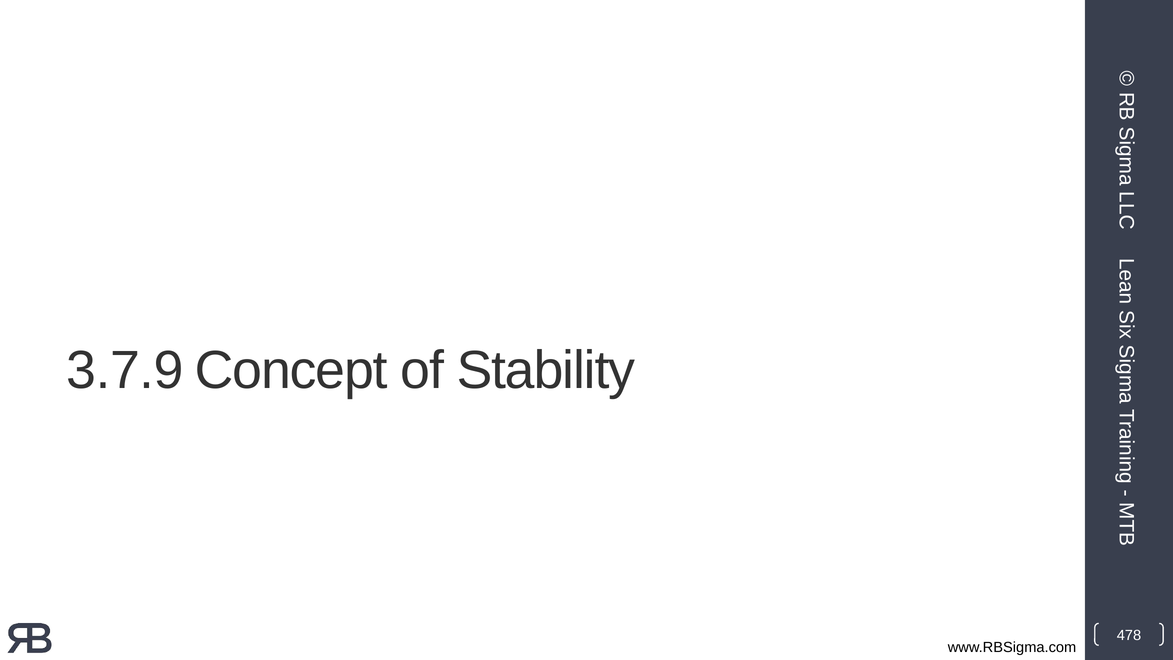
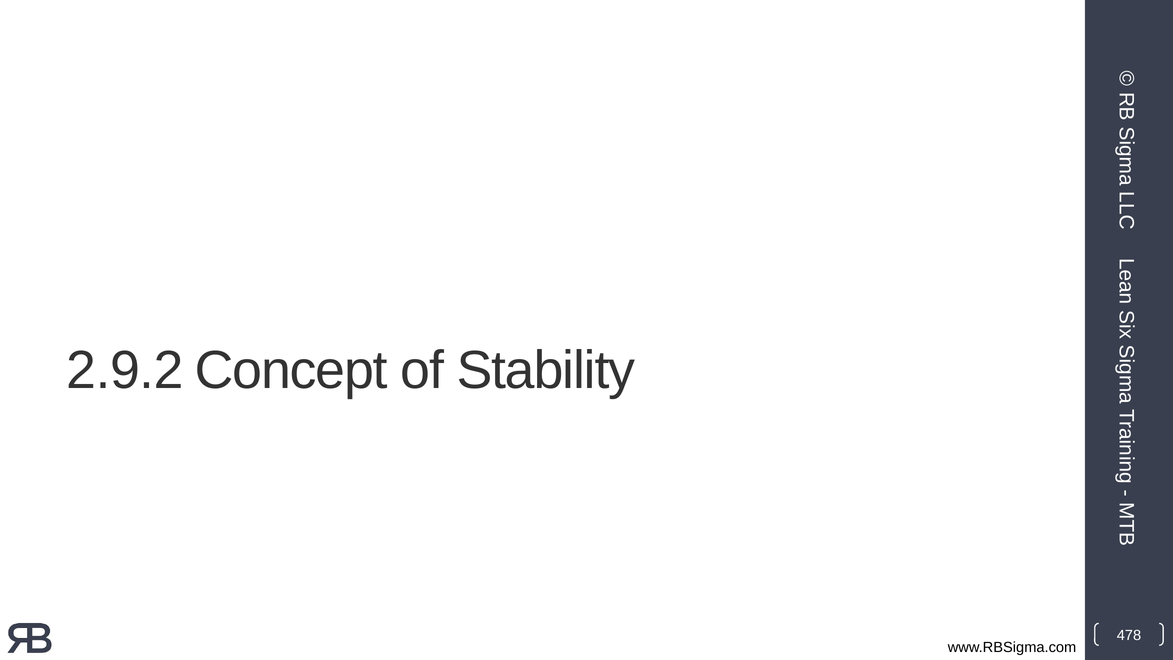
3.7.9: 3.7.9 -> 2.9.2
